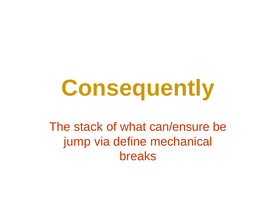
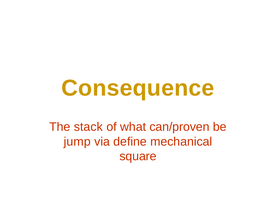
Consequently: Consequently -> Consequence
can/ensure: can/ensure -> can/proven
breaks: breaks -> square
